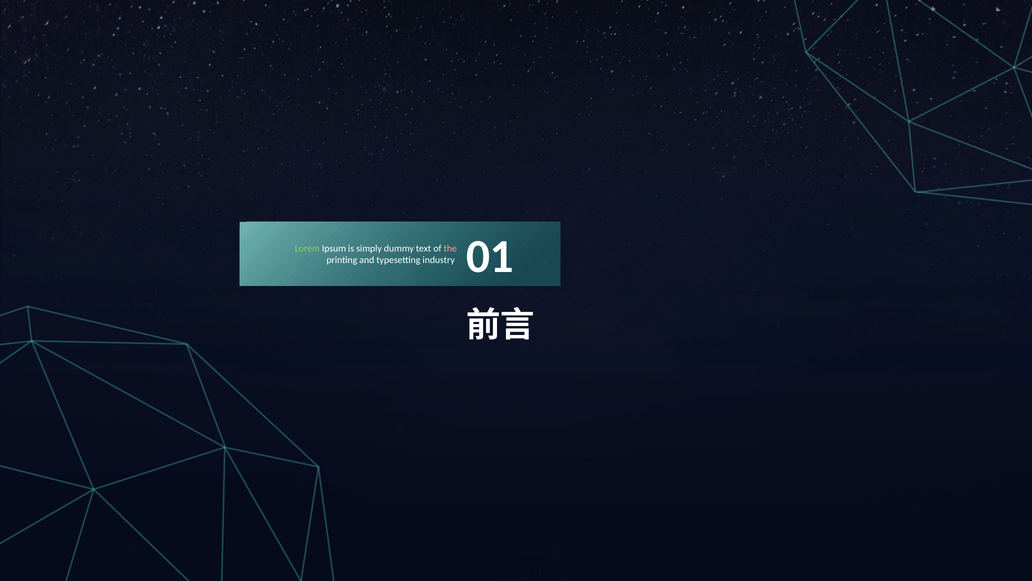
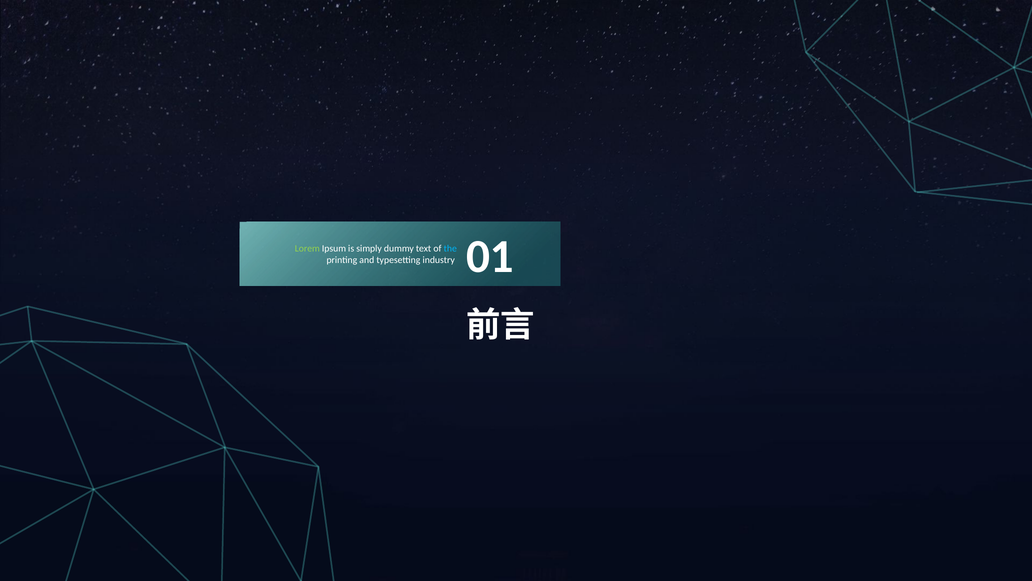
the colour: pink -> light blue
